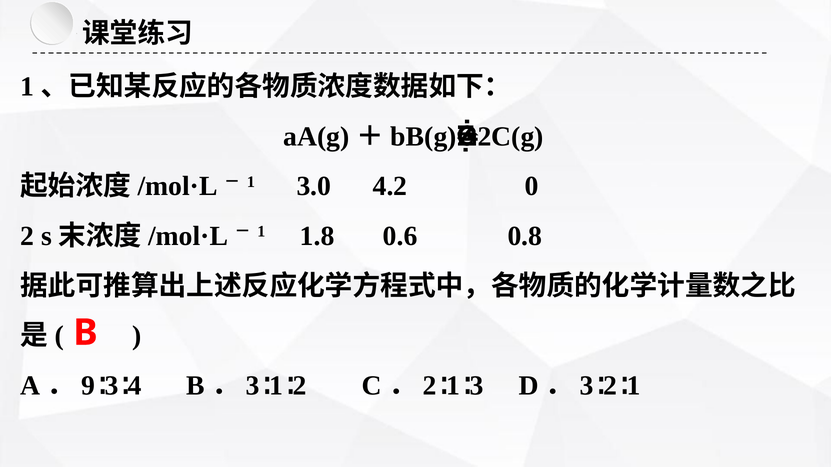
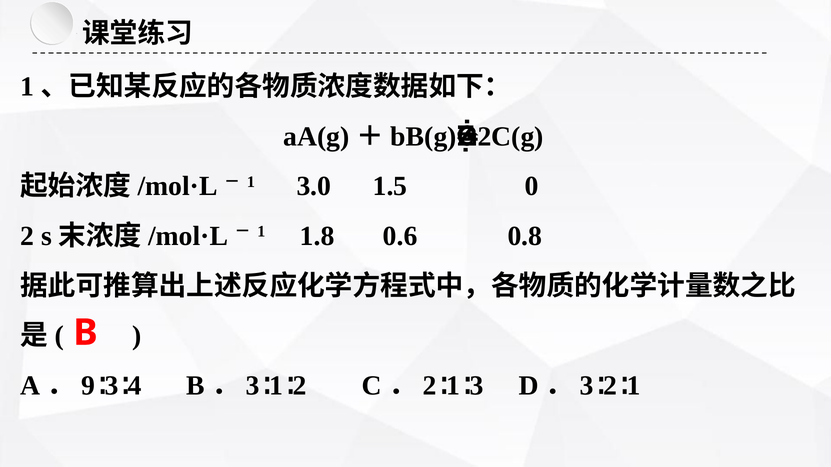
4.2: 4.2 -> 1.5
